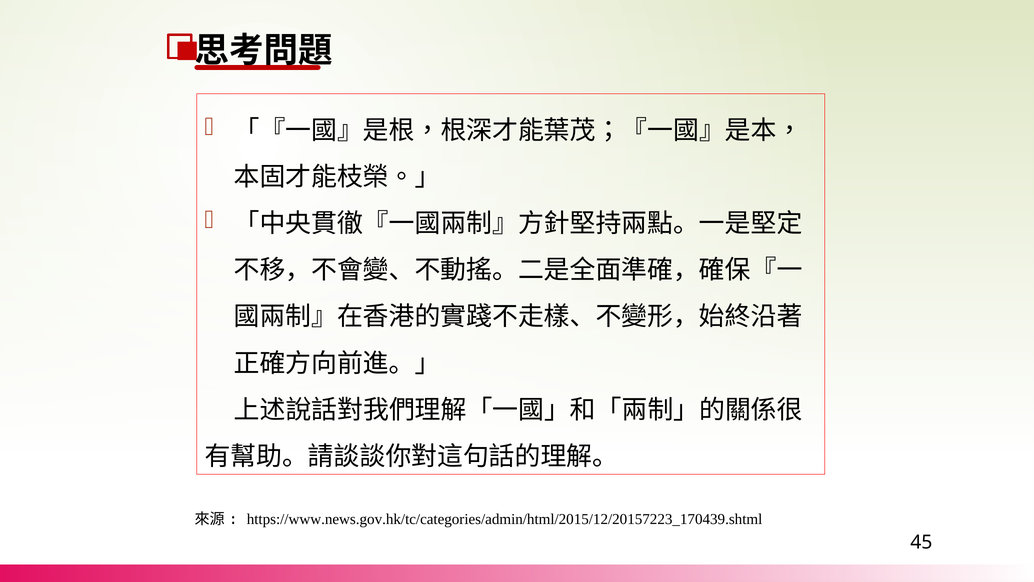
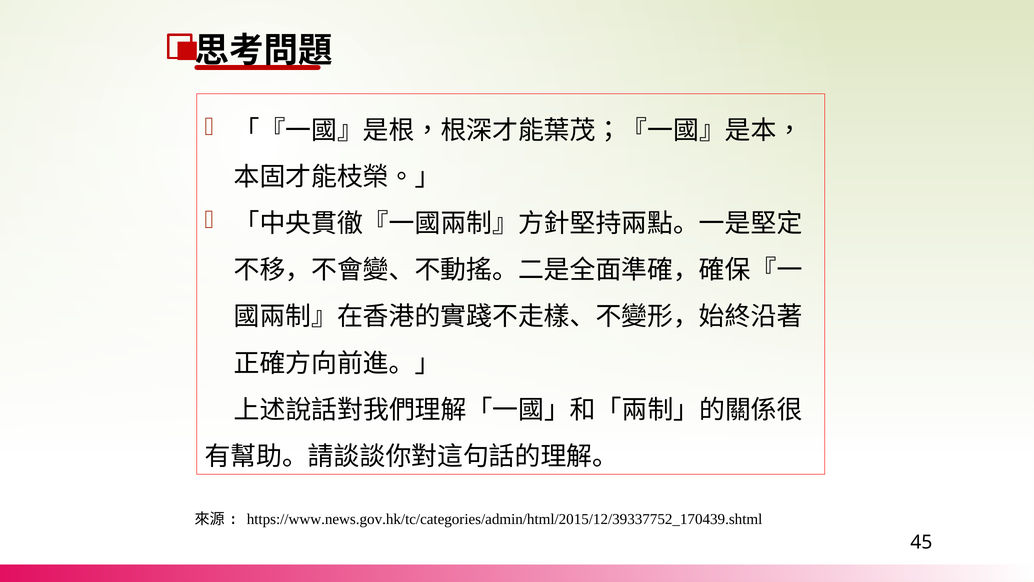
https://www.news.gov.hk/tc/categories/admin/html/2015/12/20157223_170439.shtml: https://www.news.gov.hk/tc/categories/admin/html/2015/12/20157223_170439.shtml -> https://www.news.gov.hk/tc/categories/admin/html/2015/12/39337752_170439.shtml
